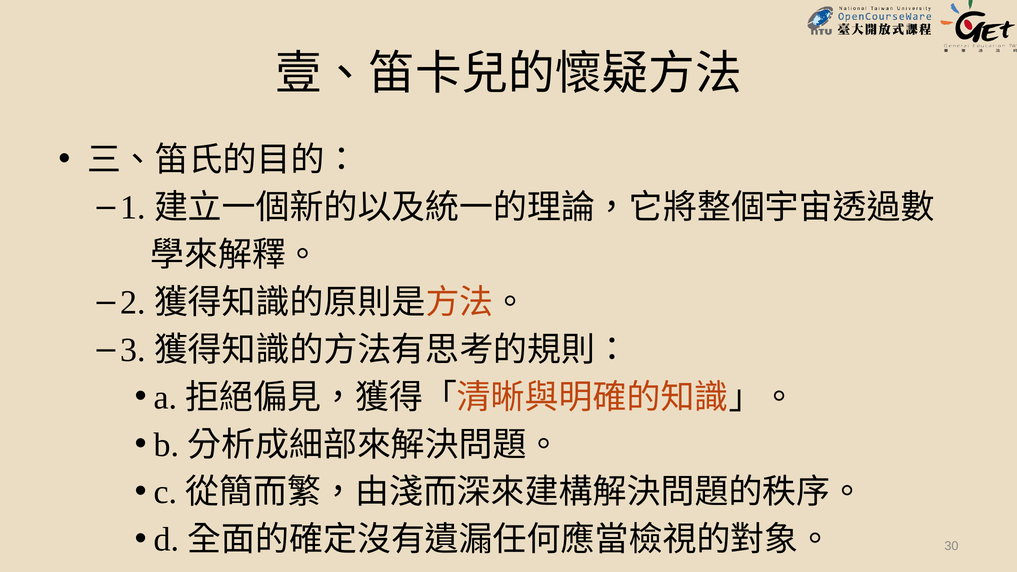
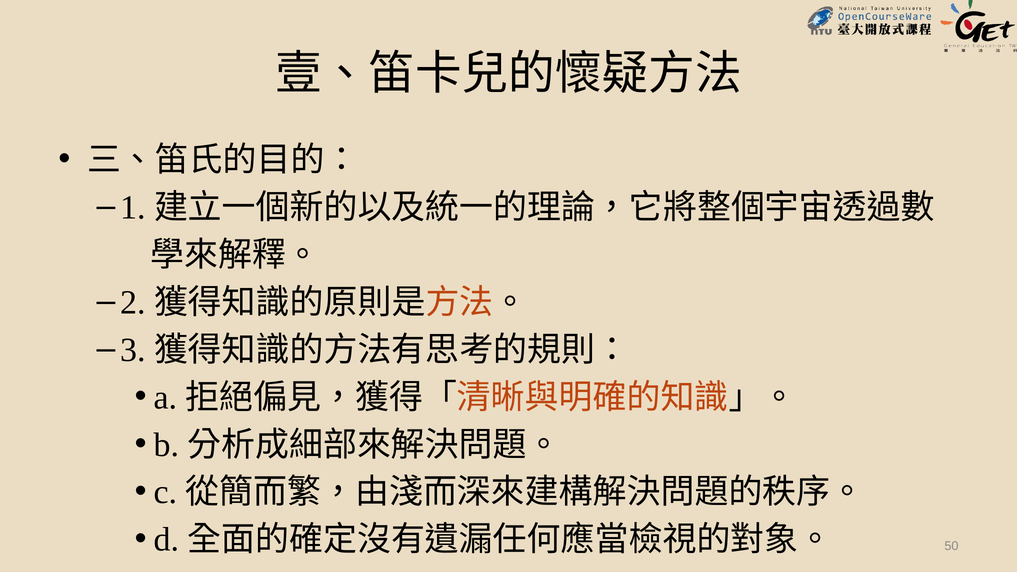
30: 30 -> 50
